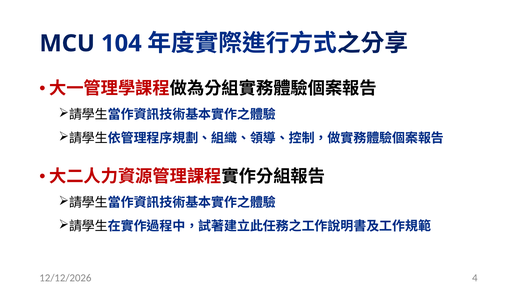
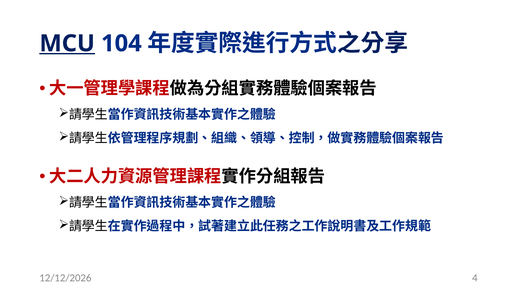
MCU underline: none -> present
